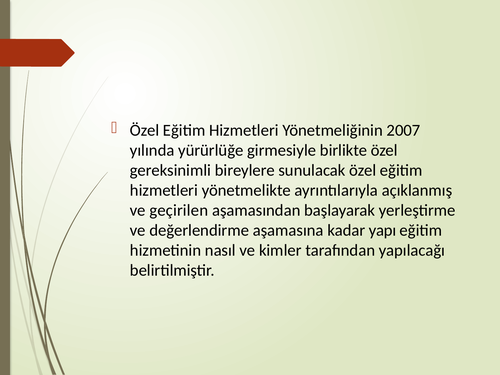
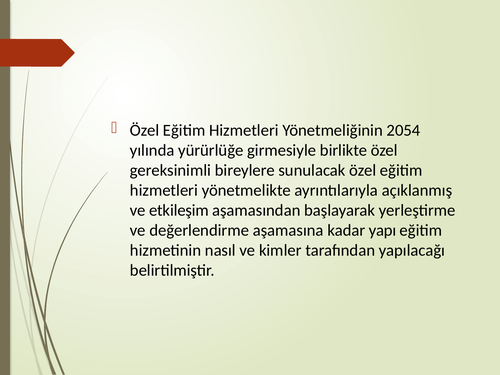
2007: 2007 -> 2054
geçirilen: geçirilen -> etkileşim
